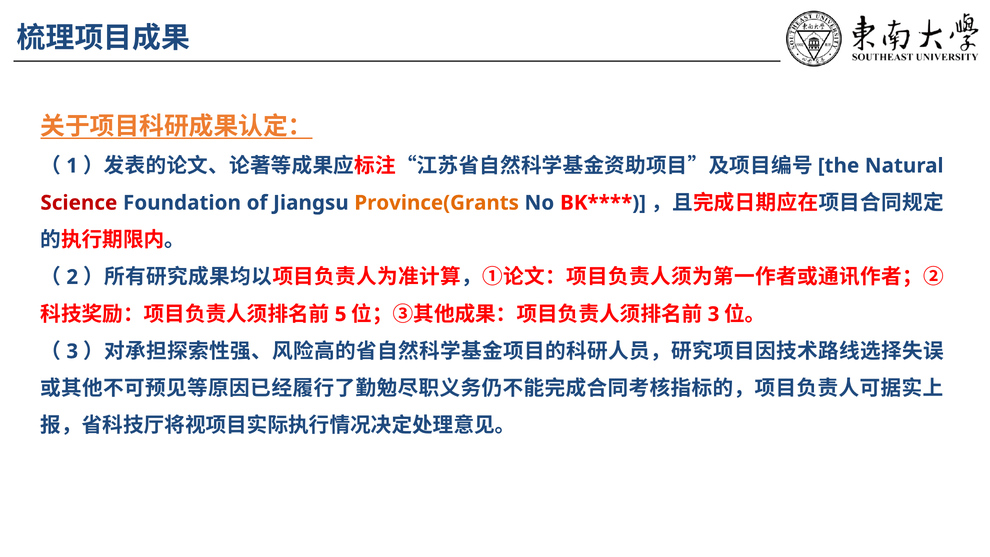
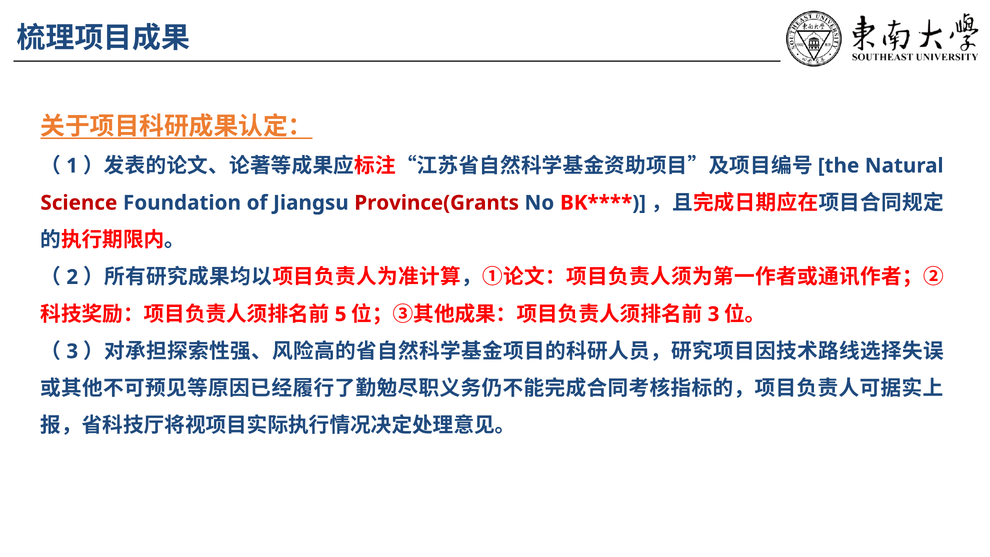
Province(Grants colour: orange -> red
